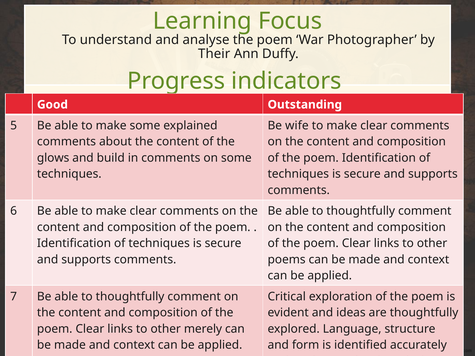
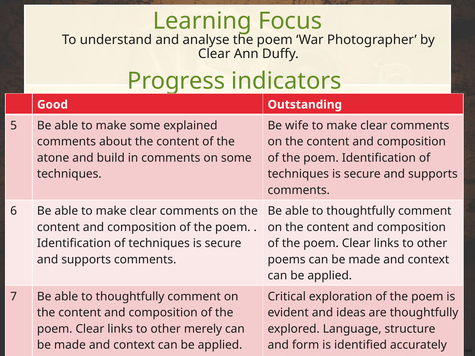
Their at (214, 54): Their -> Clear
glows: glows -> atone
